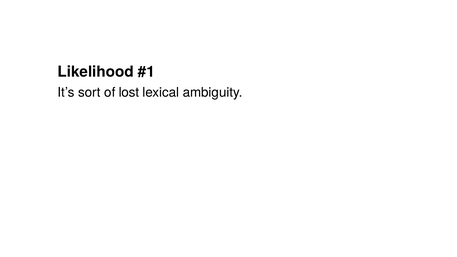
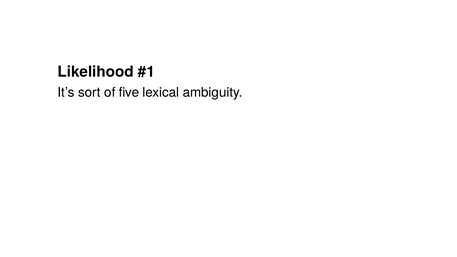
lost: lost -> five
